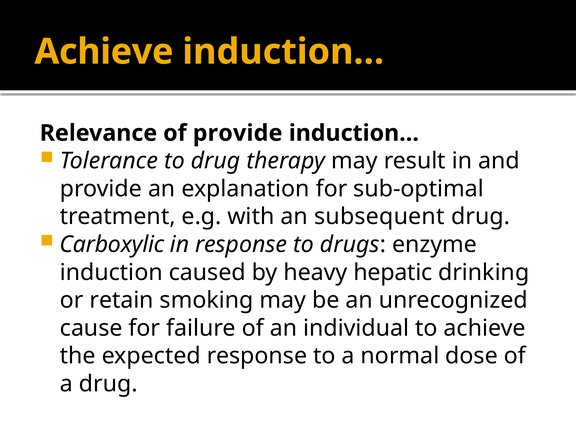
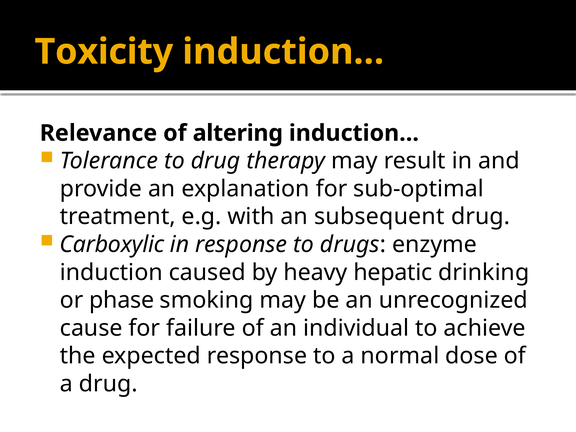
Achieve at (104, 52): Achieve -> Toxicity
of provide: provide -> altering
retain: retain -> phase
